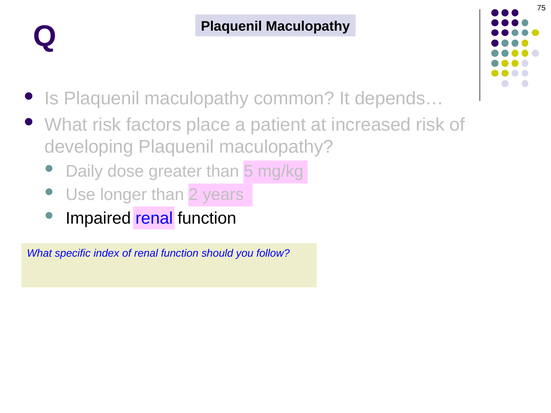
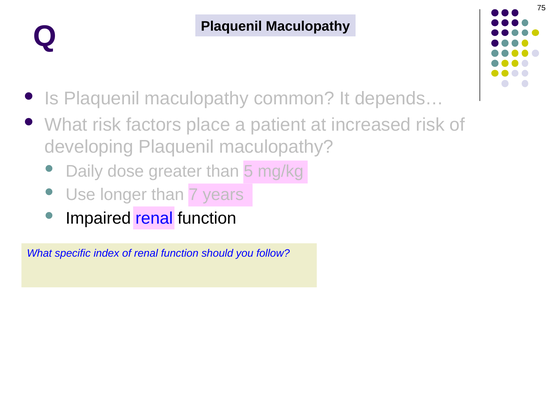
2: 2 -> 7
